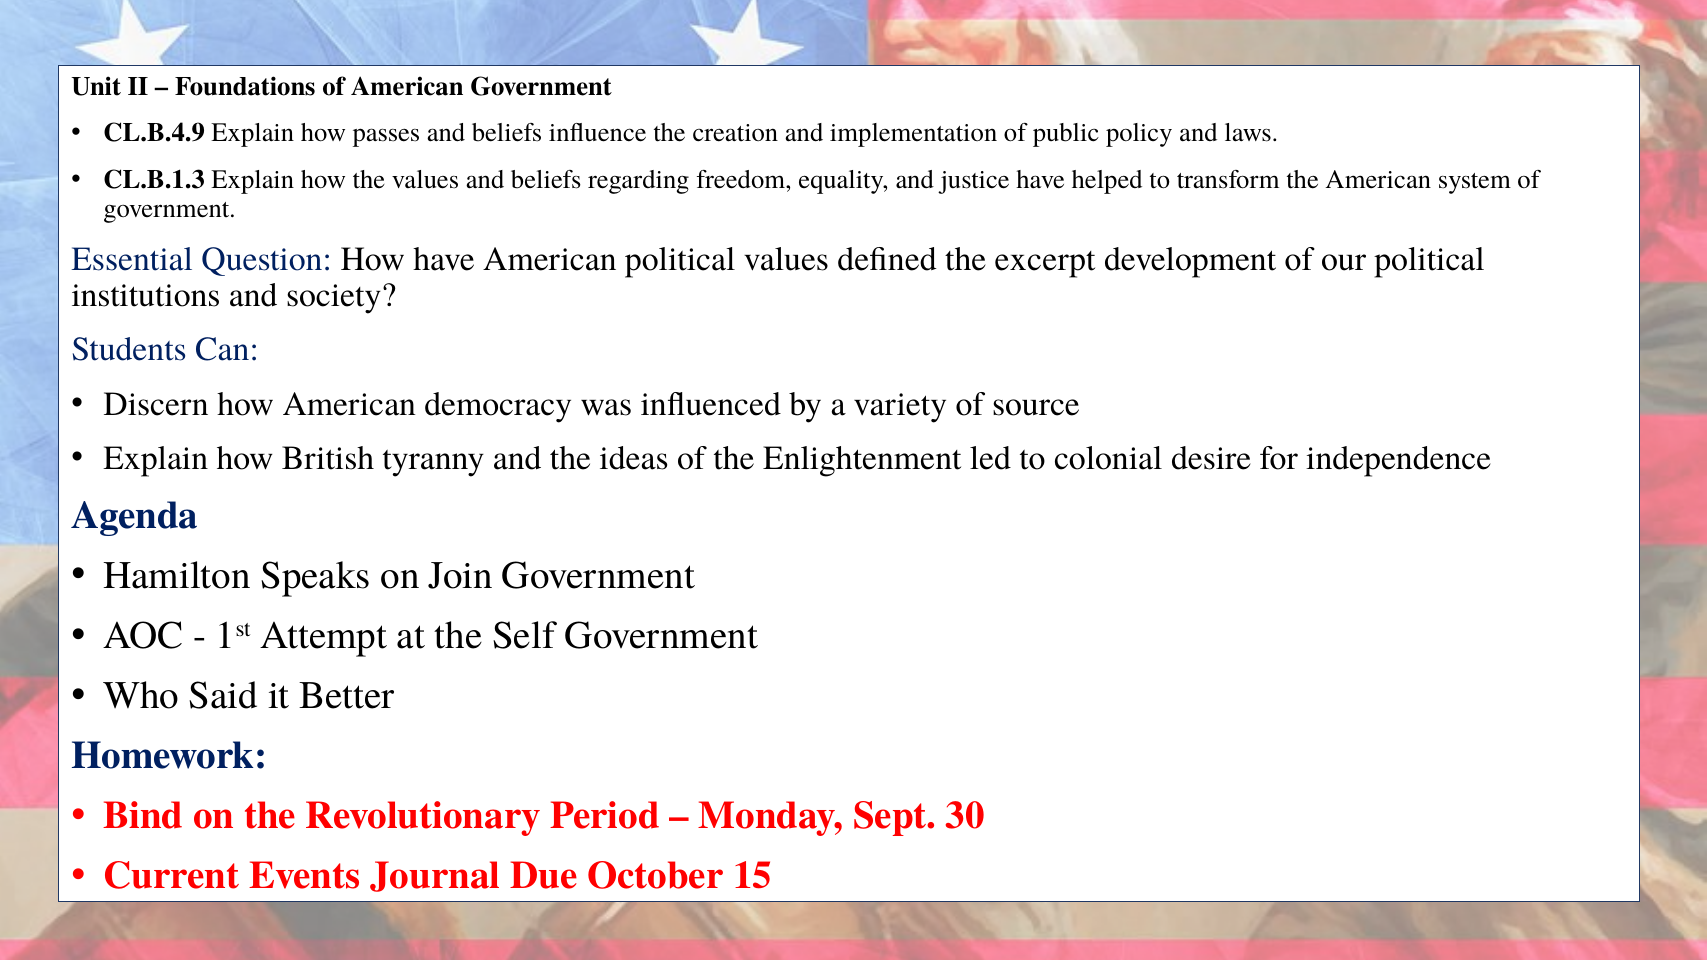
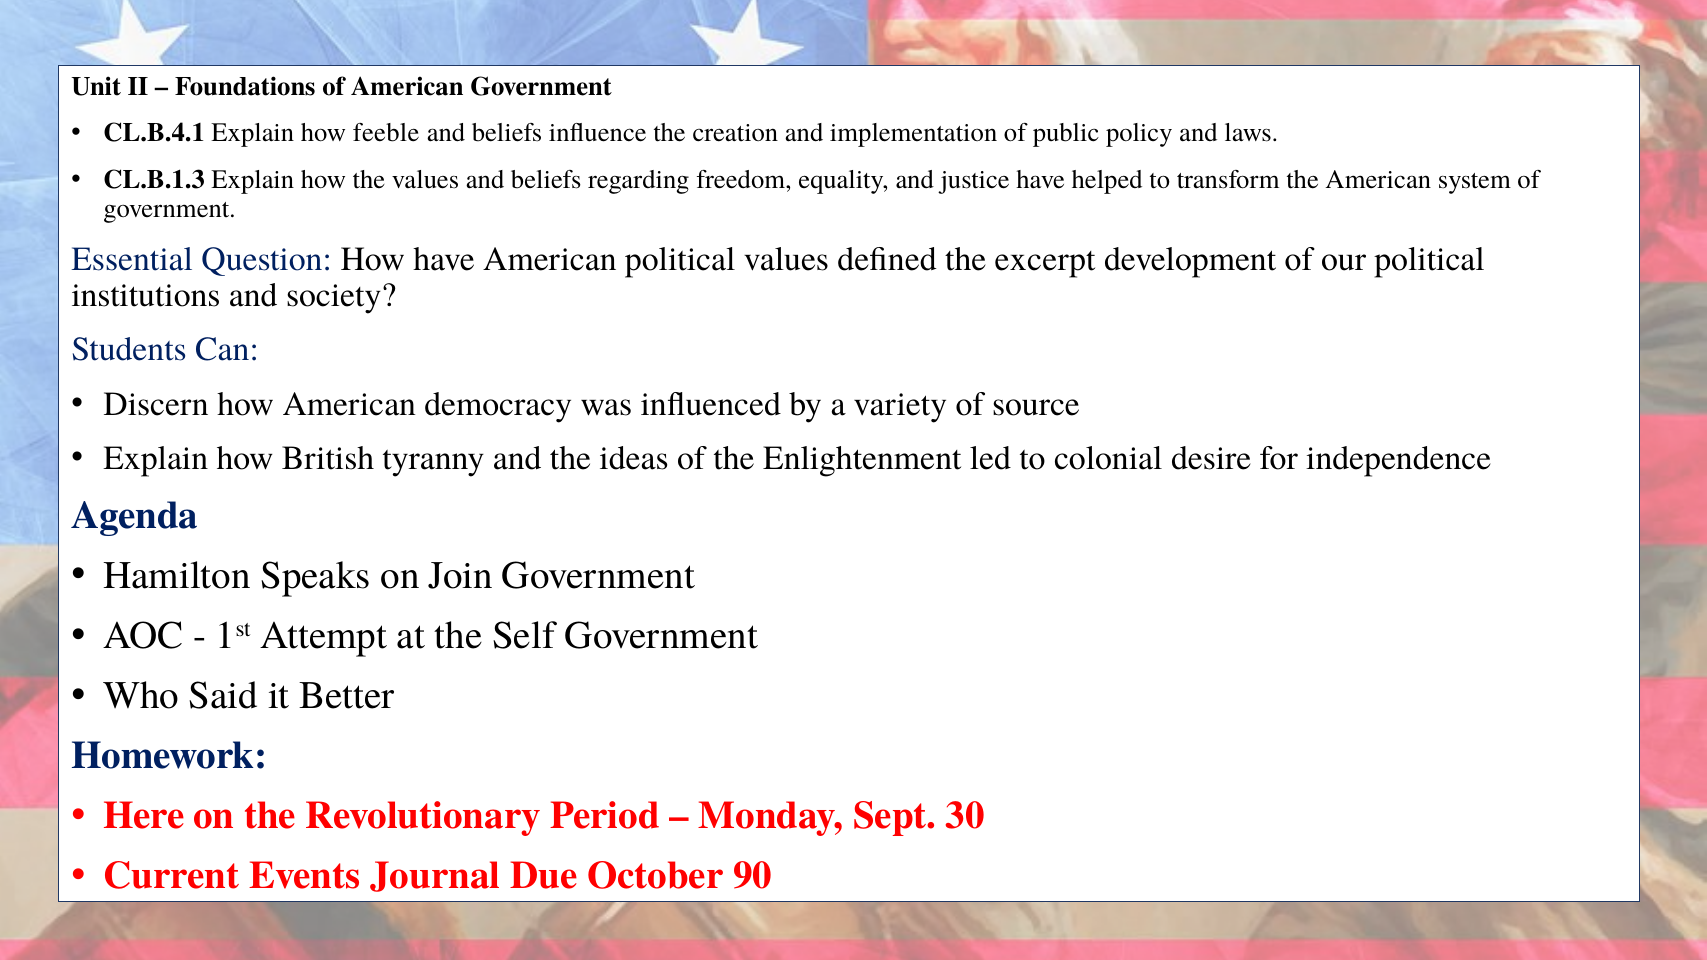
CL.B.4.9: CL.B.4.9 -> CL.B.4.1
passes: passes -> feeble
Bind: Bind -> Here
15: 15 -> 90
